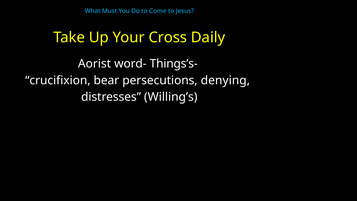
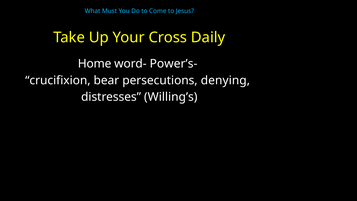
Aorist: Aorist -> Home
Things’s-: Things’s- -> Power’s-
